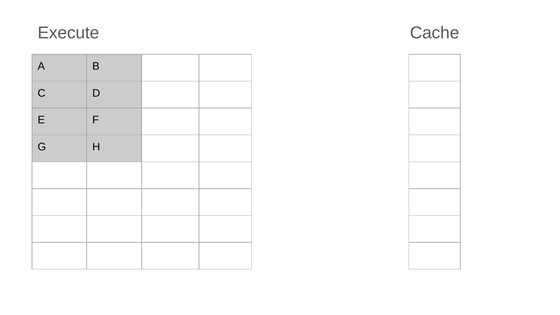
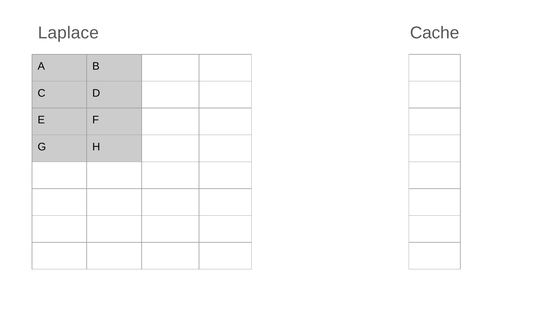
Execute: Execute -> Laplace
